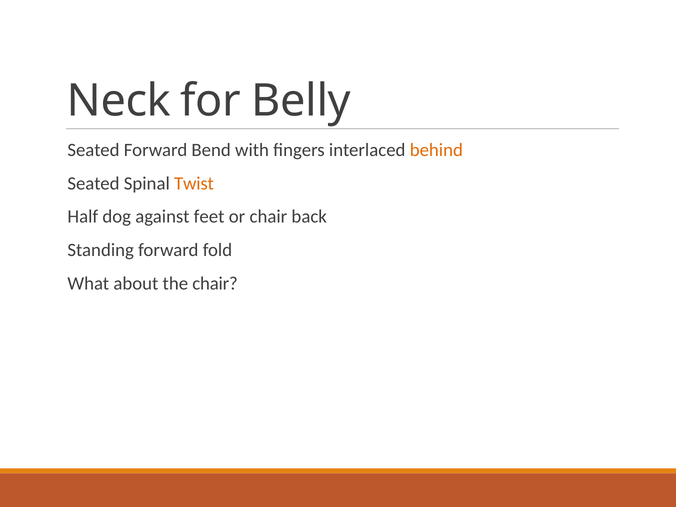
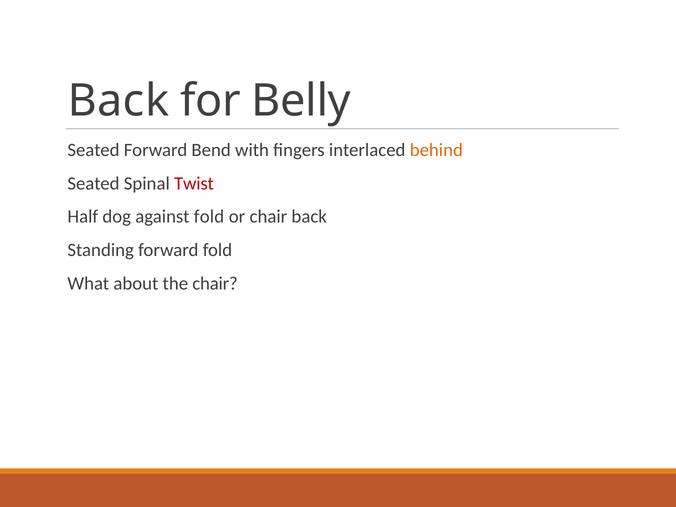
Neck at (119, 101): Neck -> Back
Twist colour: orange -> red
against feet: feet -> fold
